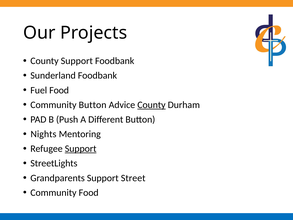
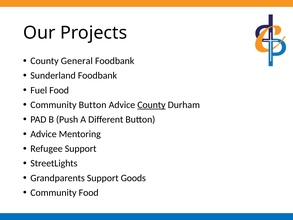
County Support: Support -> General
Nights at (43, 134): Nights -> Advice
Support at (81, 149) underline: present -> none
Street: Street -> Goods
